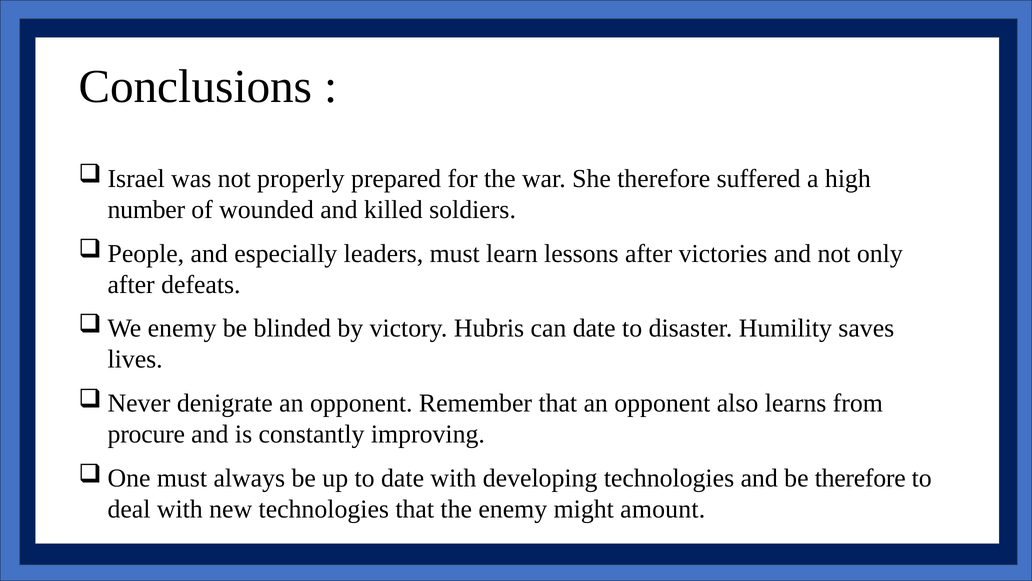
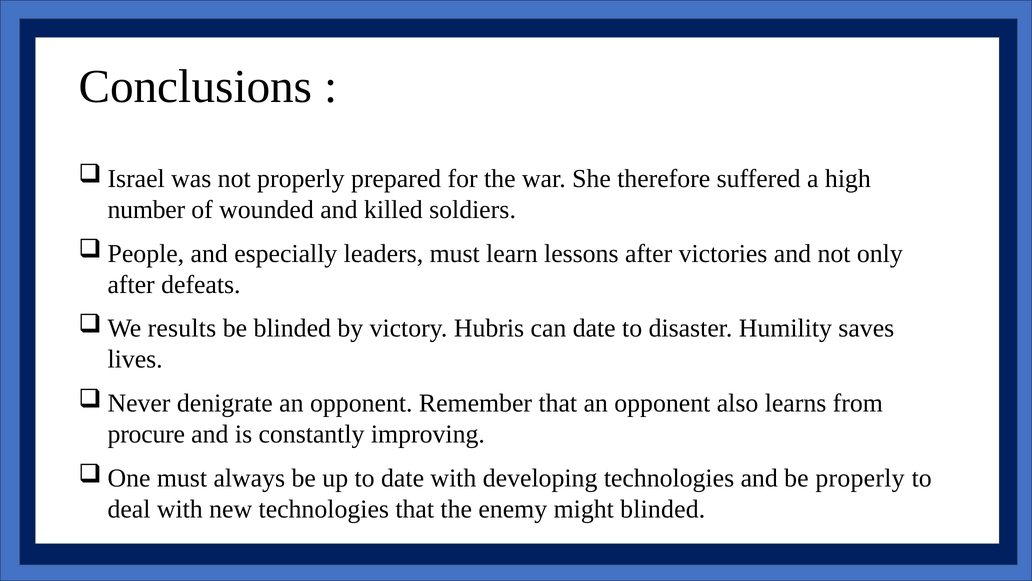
enemy at (182, 328): enemy -> results
be therefore: therefore -> properly
might amount: amount -> blinded
